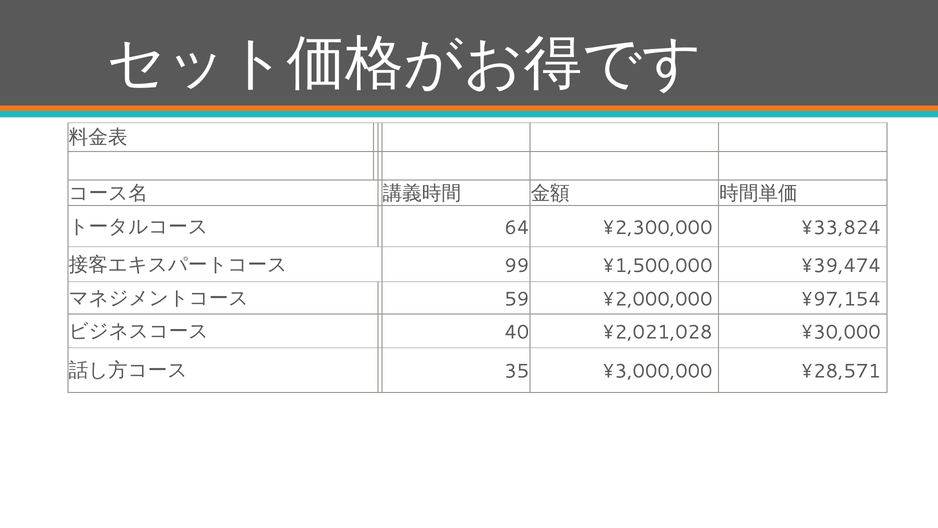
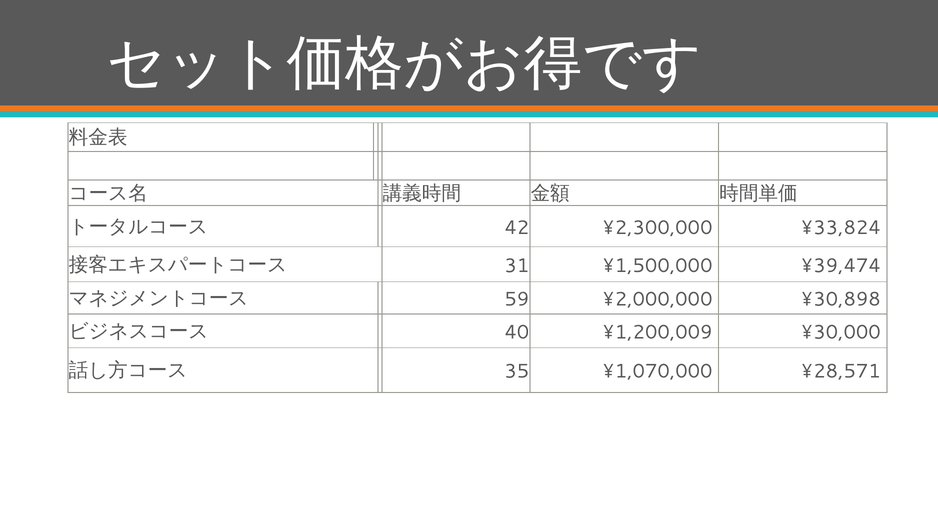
64: 64 -> 42
99: 99 -> 31
¥97,154: ¥97,154 -> ¥30,898
¥2,021,028: ¥2,021,028 -> ¥1,200,009
¥3,000,000: ¥3,000,000 -> ¥1,070,000
